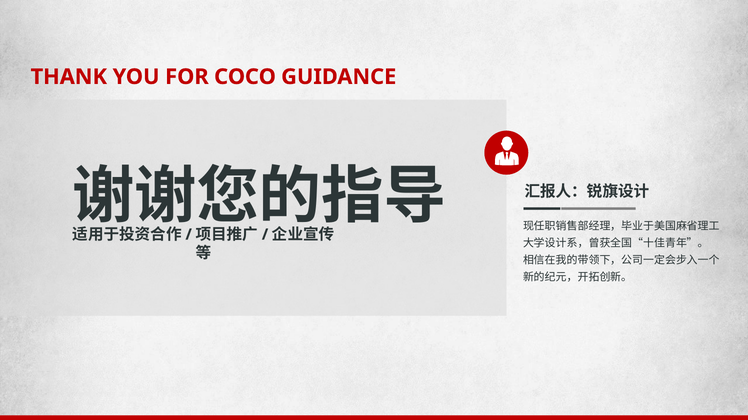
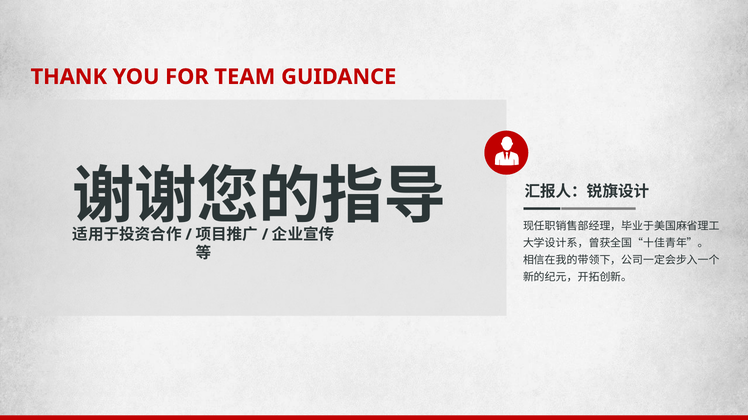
COCO: COCO -> TEAM
